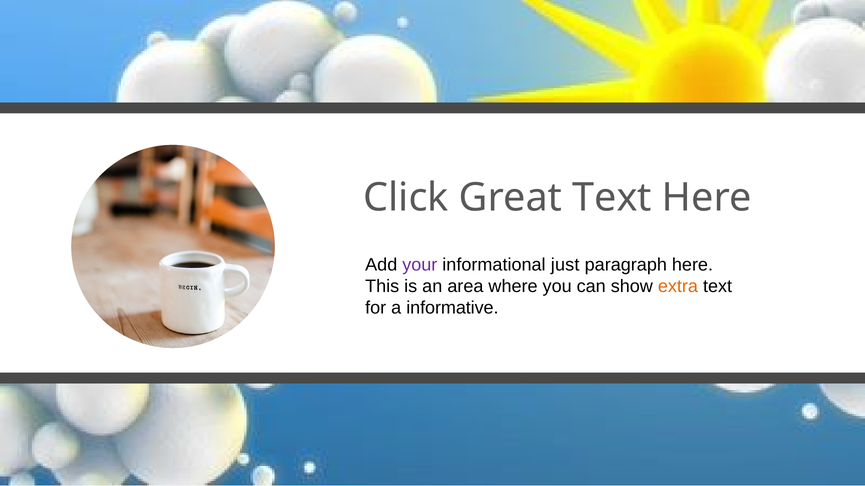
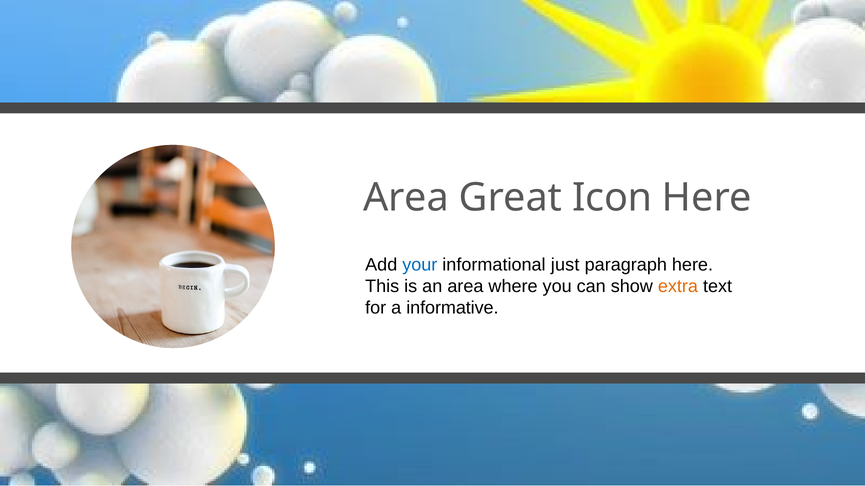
Click at (406, 198): Click -> Area
Great Text: Text -> Icon
your colour: purple -> blue
